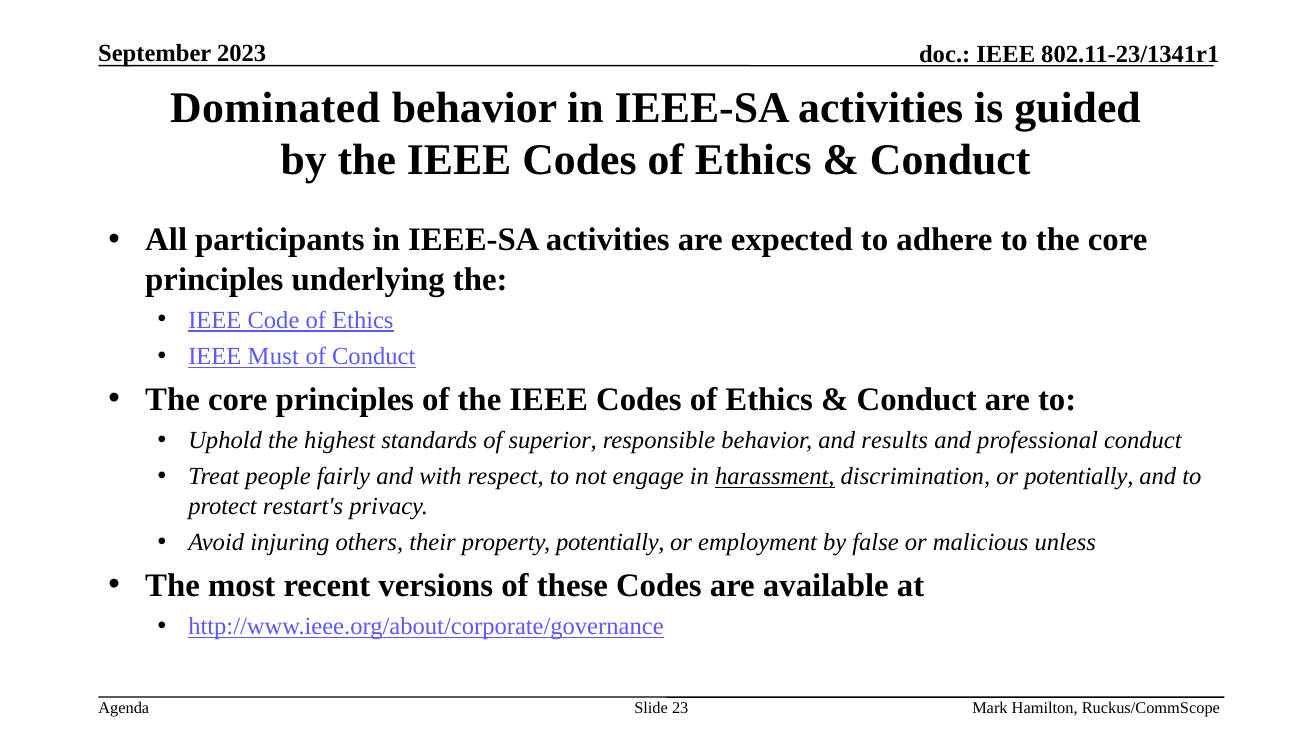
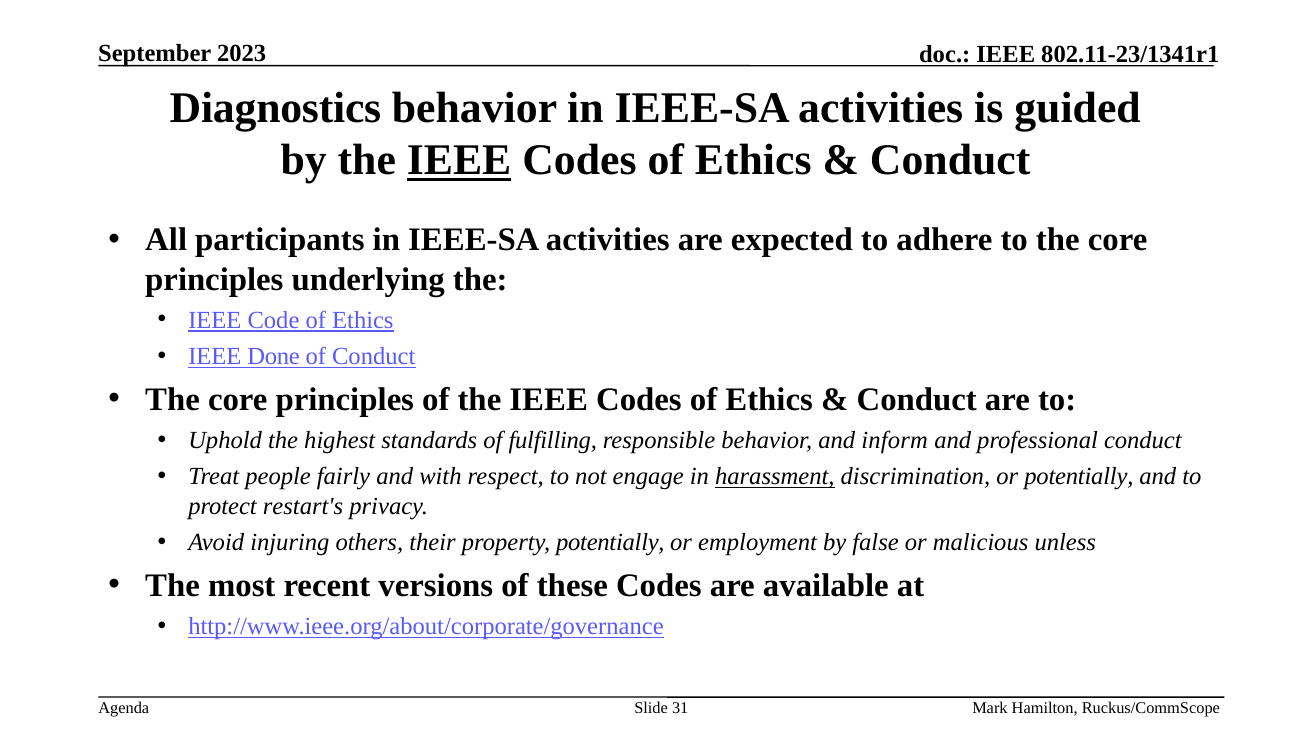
Dominated: Dominated -> Diagnostics
IEEE at (459, 160) underline: none -> present
Must: Must -> Done
superior: superior -> fulfilling
results: results -> inform
23: 23 -> 31
